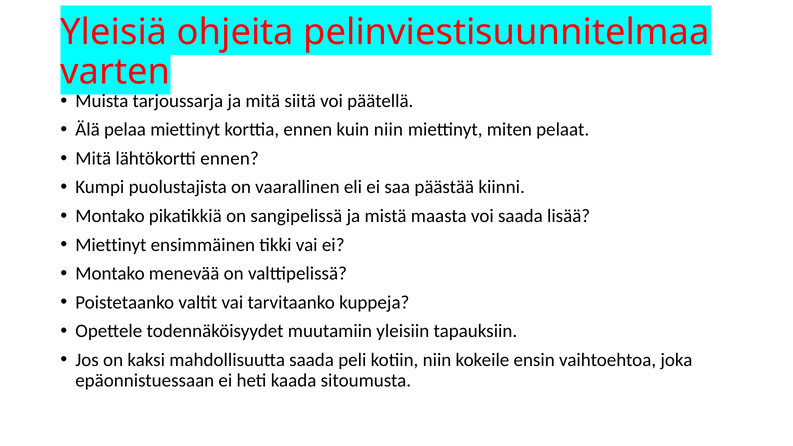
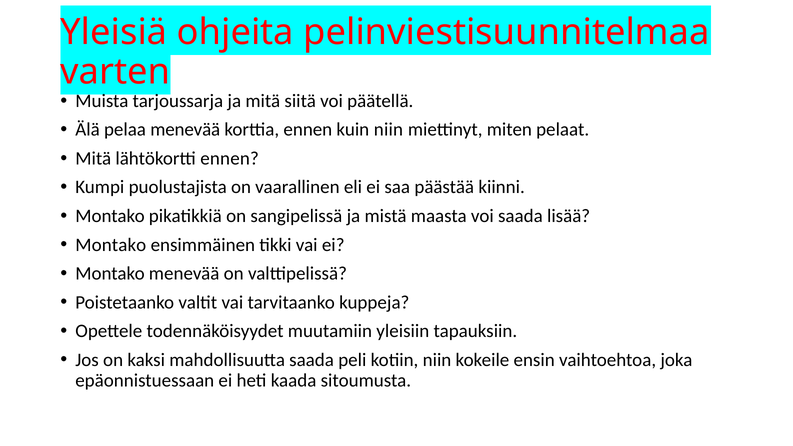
pelaa miettinyt: miettinyt -> menevää
Miettinyt at (111, 245): Miettinyt -> Montako
